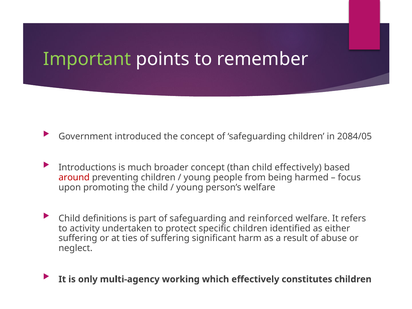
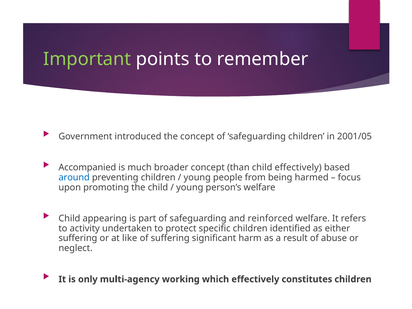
2084/05: 2084/05 -> 2001/05
Introductions: Introductions -> Accompanied
around colour: red -> blue
definitions: definitions -> appearing
ties: ties -> like
